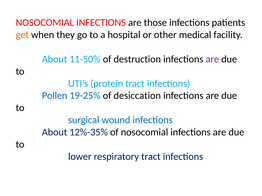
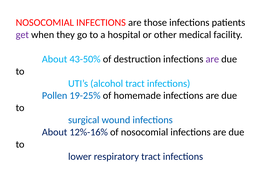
get colour: orange -> purple
11-50%: 11-50% -> 43-50%
protein: protein -> alcohol
desiccation: desiccation -> homemade
12%-35%: 12%-35% -> 12%-16%
